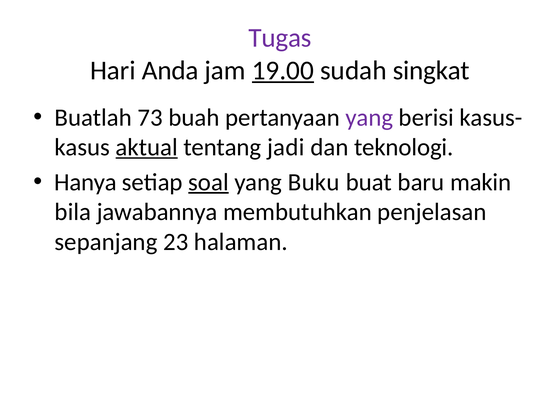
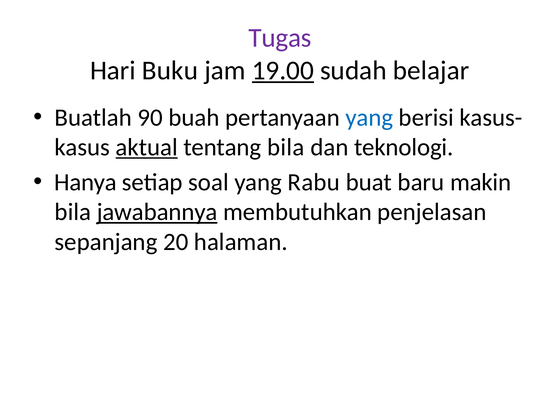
Anda: Anda -> Buku
singkat: singkat -> belajar
73: 73 -> 90
yang at (369, 117) colour: purple -> blue
tentang jadi: jadi -> bila
soal underline: present -> none
Buku: Buku -> Rabu
jawabannya underline: none -> present
23: 23 -> 20
